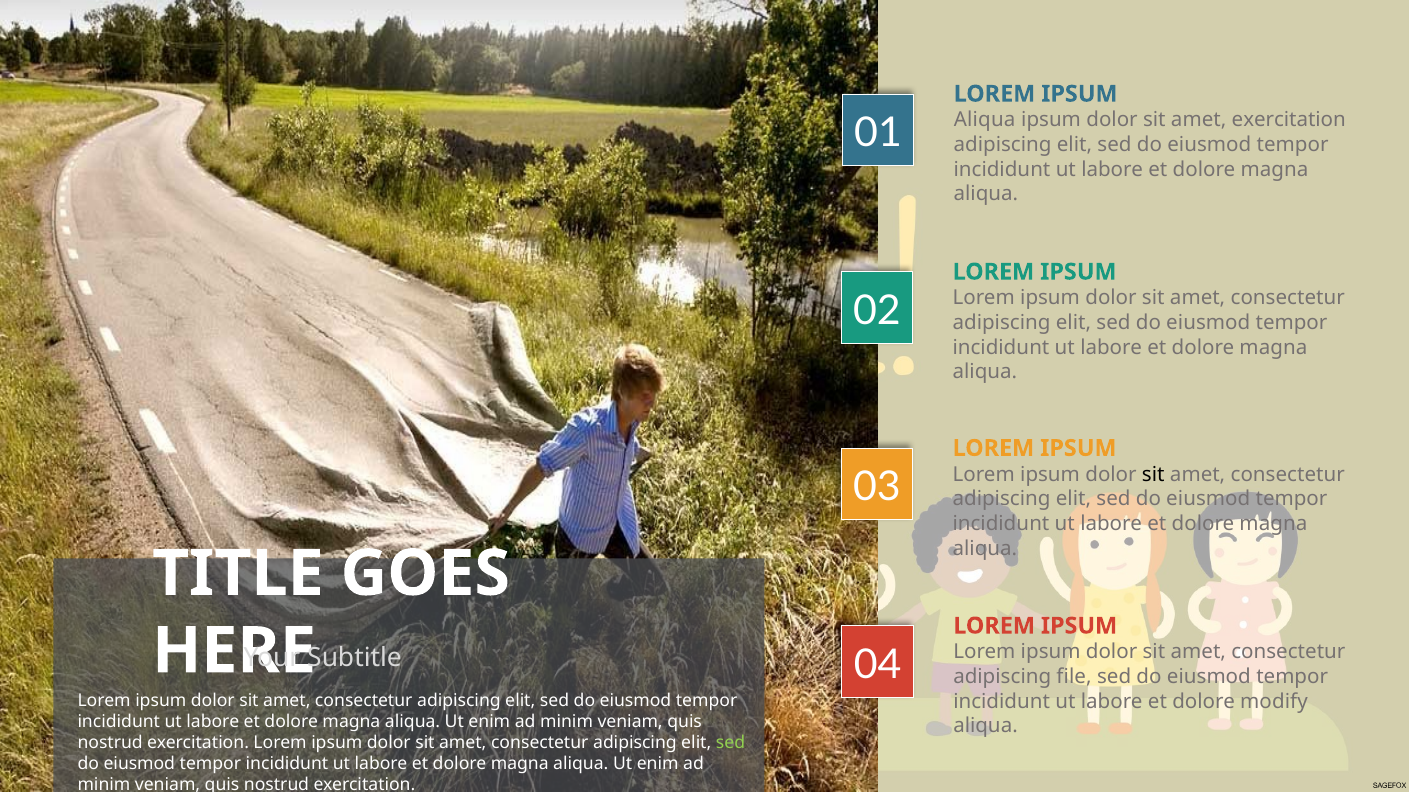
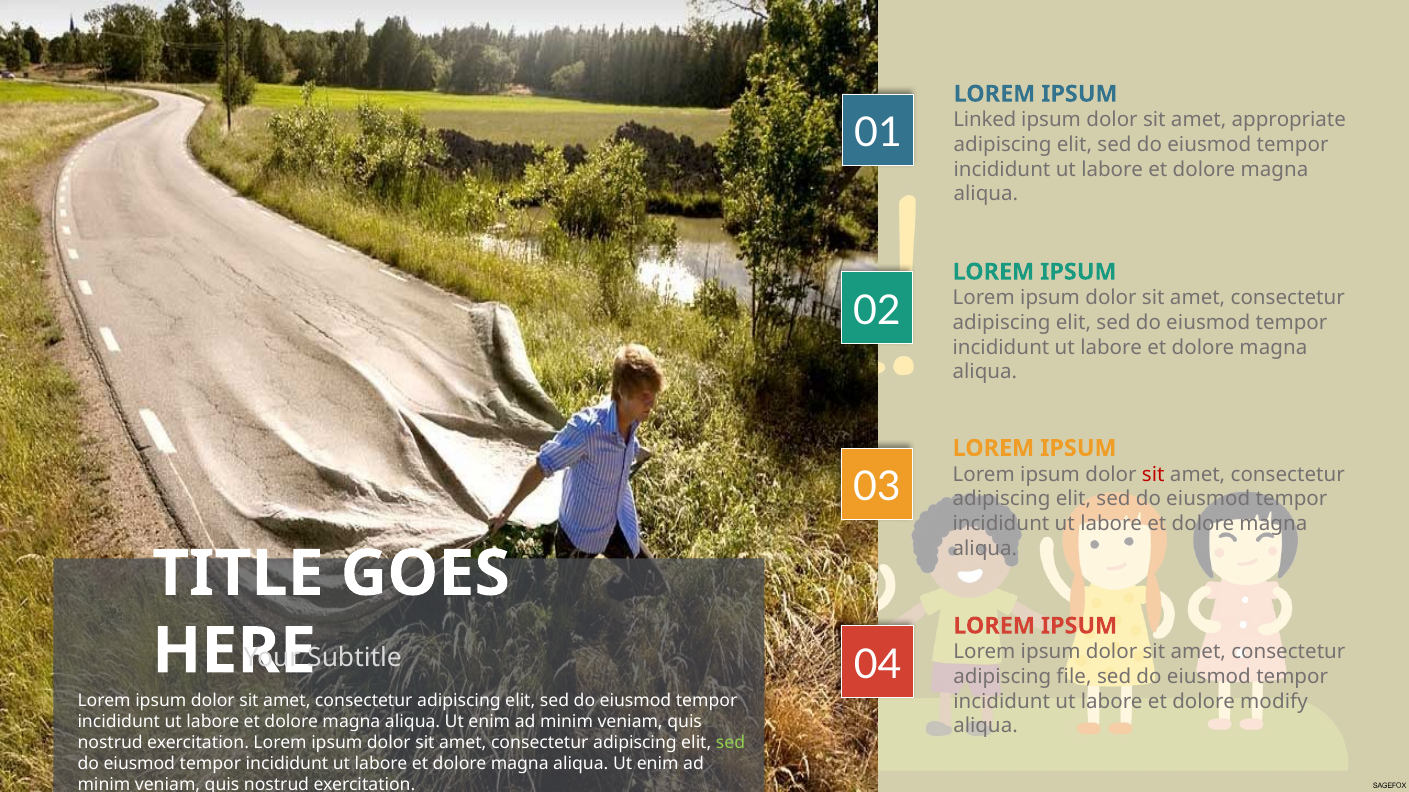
Aliqua at (985, 120): Aliqua -> Linked
amet exercitation: exercitation -> appropriate
sit at (1153, 475) colour: black -> red
